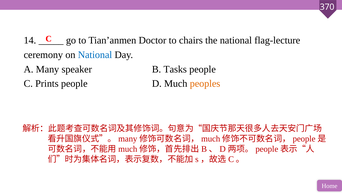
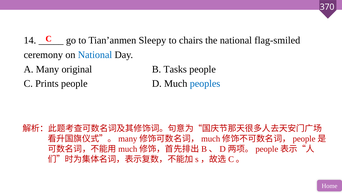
Doctor: Doctor -> Sleepy
flag-lecture: flag-lecture -> flag-smiled
speaker: speaker -> original
peoples colour: orange -> blue
